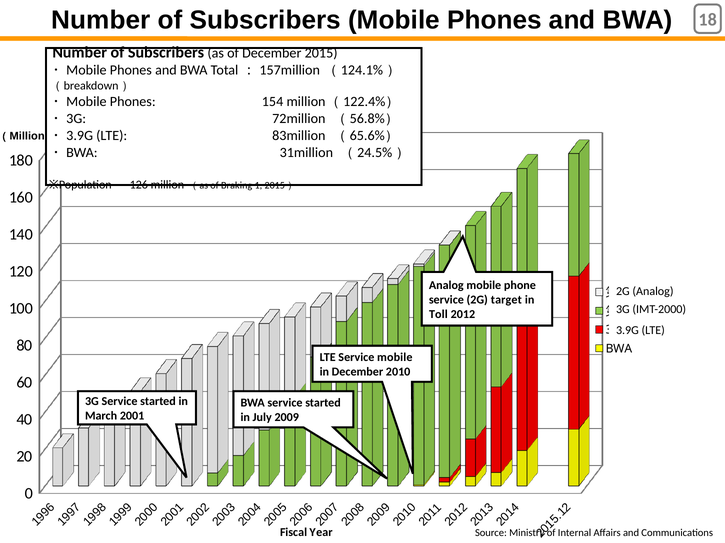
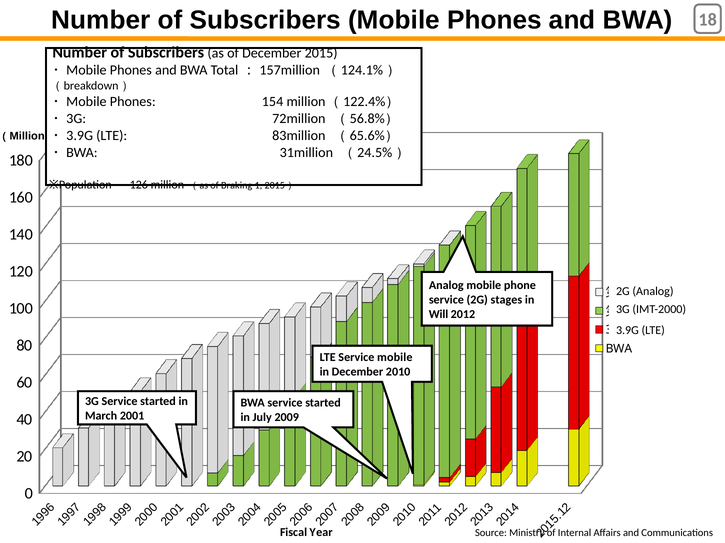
target: target -> stages
Toll: Toll -> Will
